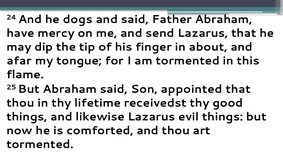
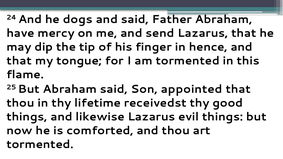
about: about -> hence
afar at (19, 61): afar -> that
